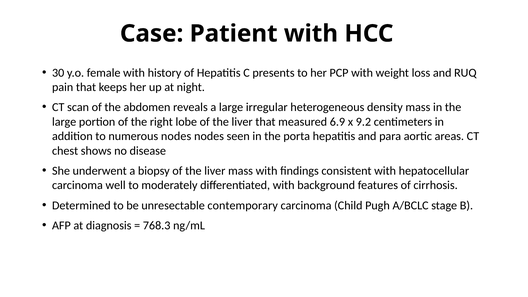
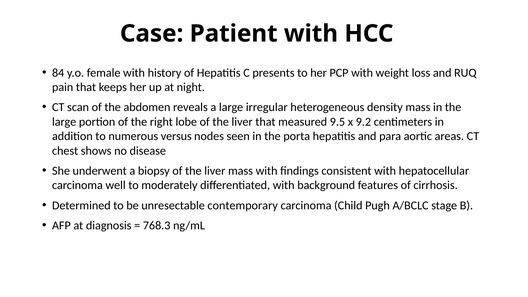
30: 30 -> 84
6.9: 6.9 -> 9.5
numerous nodes: nodes -> versus
